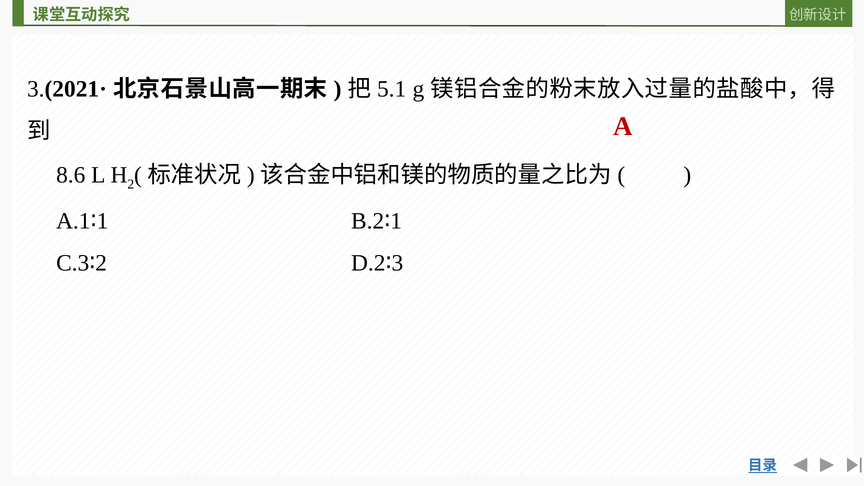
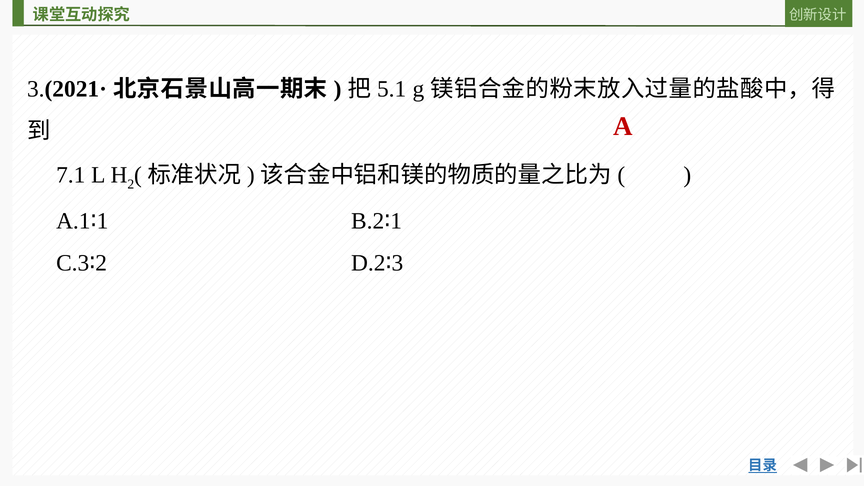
8.6: 8.6 -> 7.1
